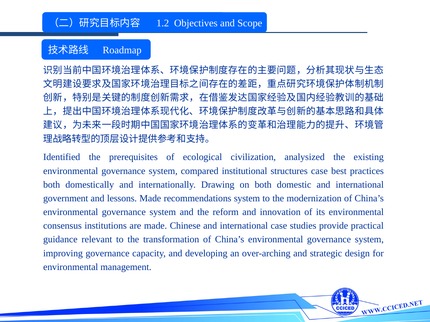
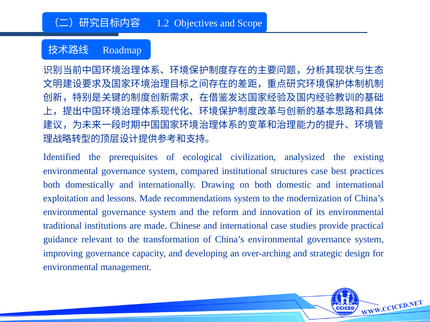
government: government -> exploitation
consensus: consensus -> traditional
